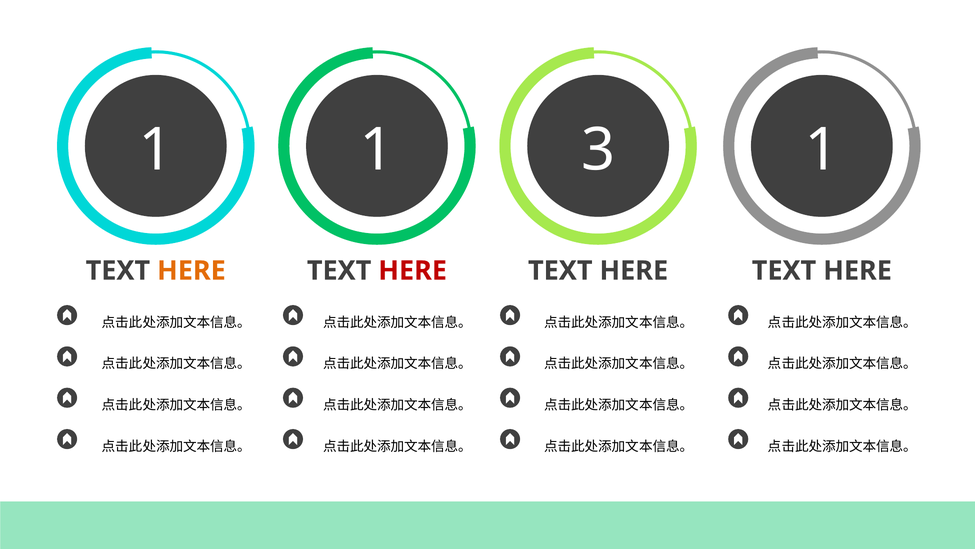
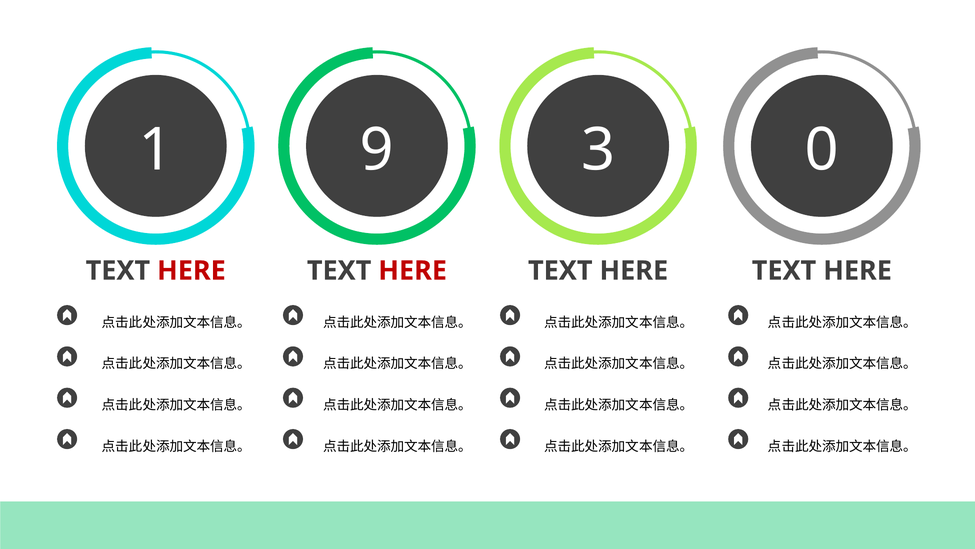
1 1: 1 -> 9
3 1: 1 -> 0
HERE at (191, 270) colour: orange -> red
